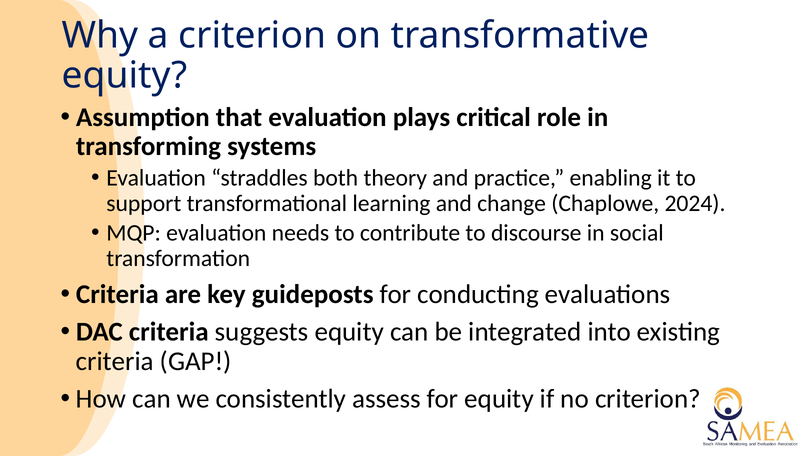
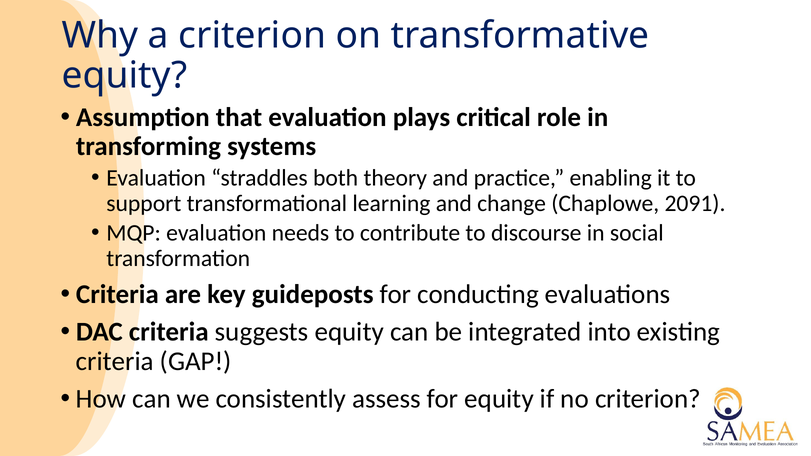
2024: 2024 -> 2091
